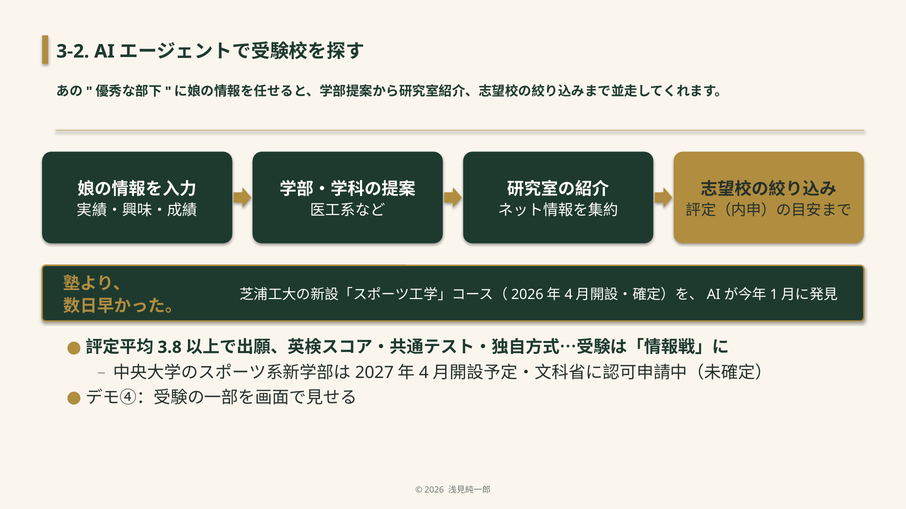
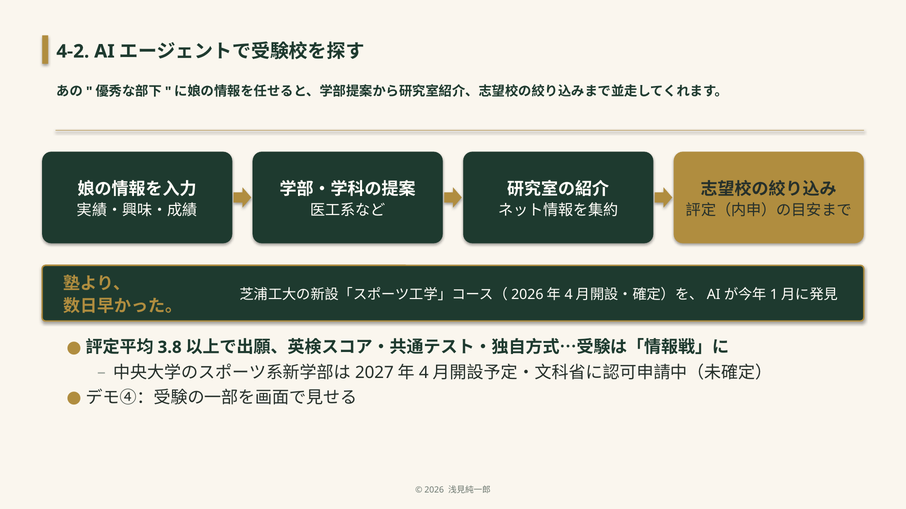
3-2: 3-2 -> 4-2
